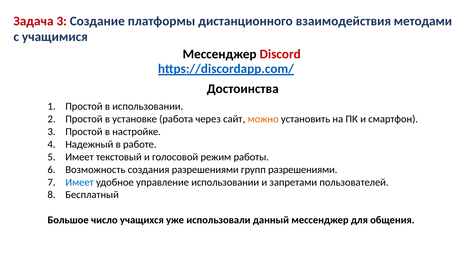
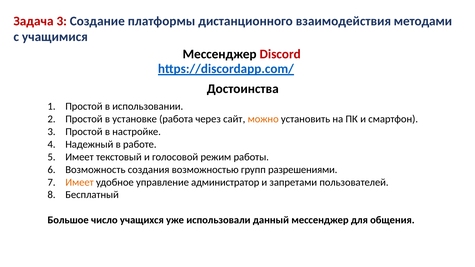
создания разрешениями: разрешениями -> возможностью
Имеет at (80, 182) colour: blue -> orange
управление использовании: использовании -> администратор
